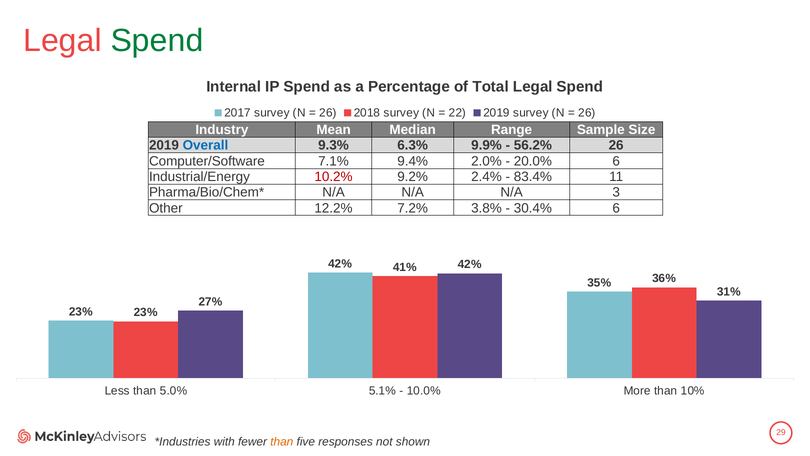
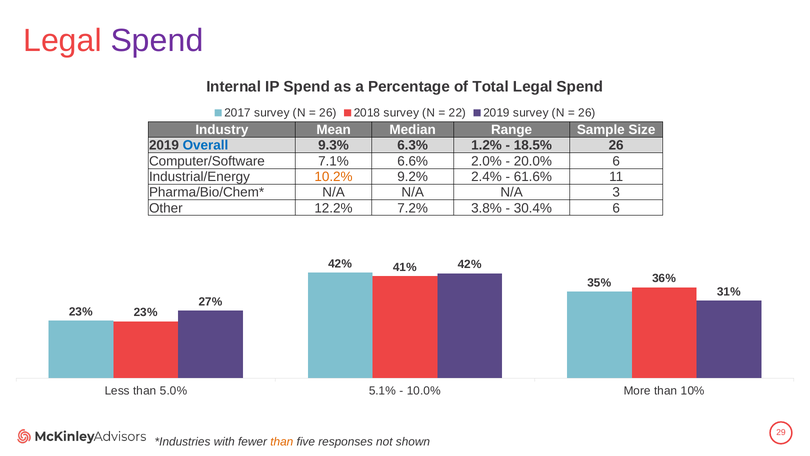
Spend at (157, 41) colour: green -> purple
9.9%: 9.9% -> 1.2%
56.2%: 56.2% -> 18.5%
9.4%: 9.4% -> 6.6%
10.2% colour: red -> orange
83.4%: 83.4% -> 61.6%
